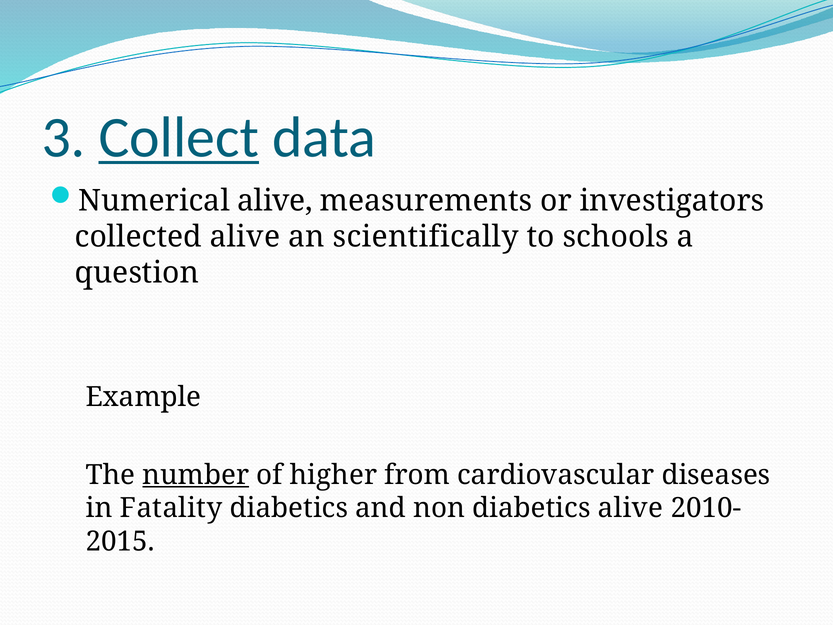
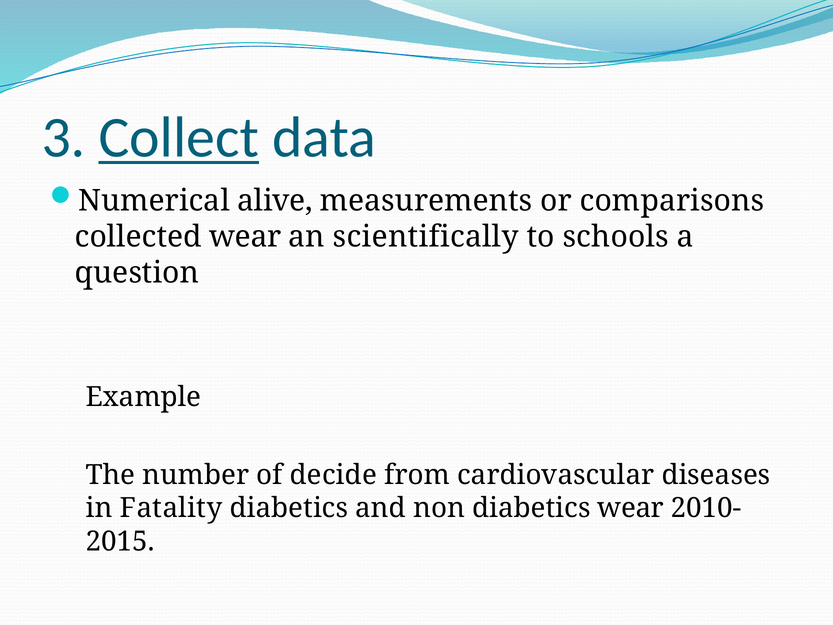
investigators: investigators -> comparisons
collected alive: alive -> wear
number underline: present -> none
higher: higher -> decide
diabetics alive: alive -> wear
